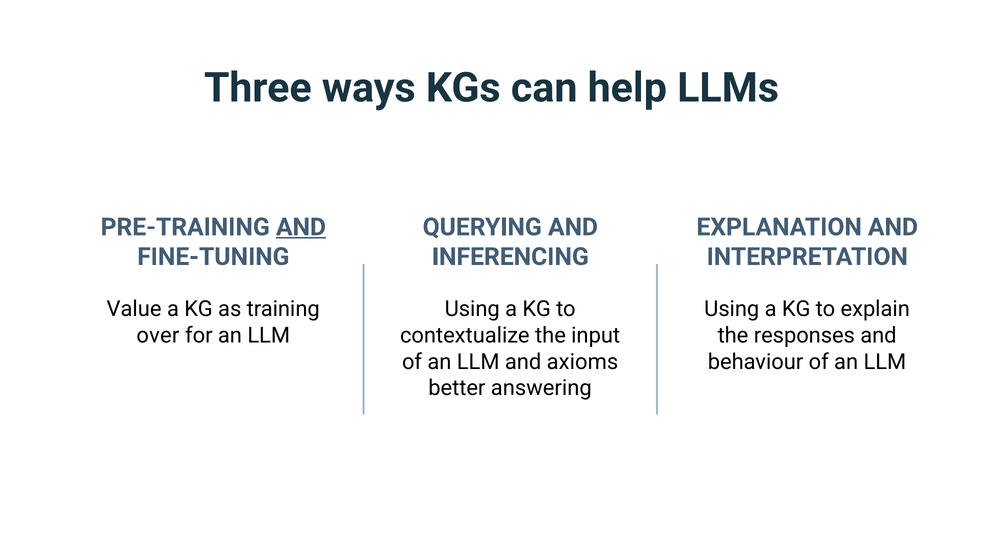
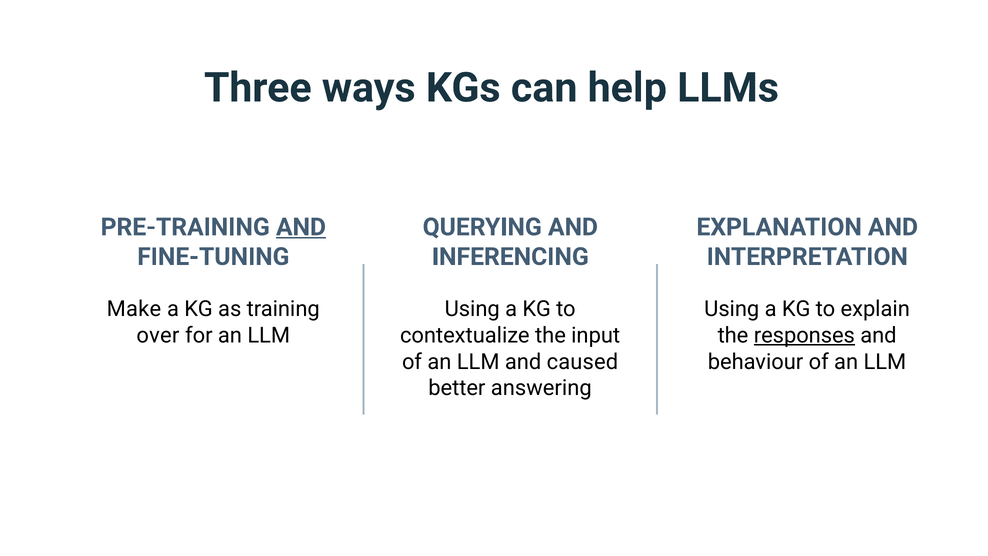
Value: Value -> Make
responses underline: none -> present
axioms: axioms -> caused
